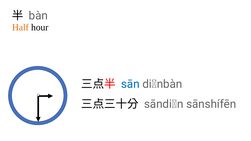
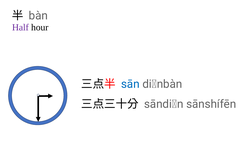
Half colour: orange -> purple
